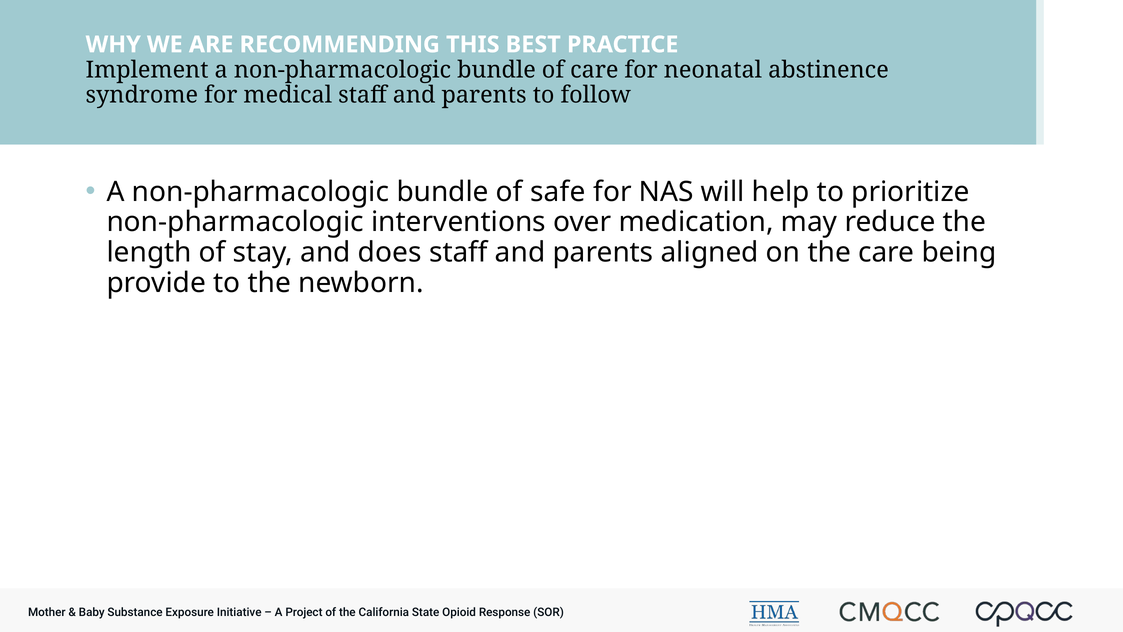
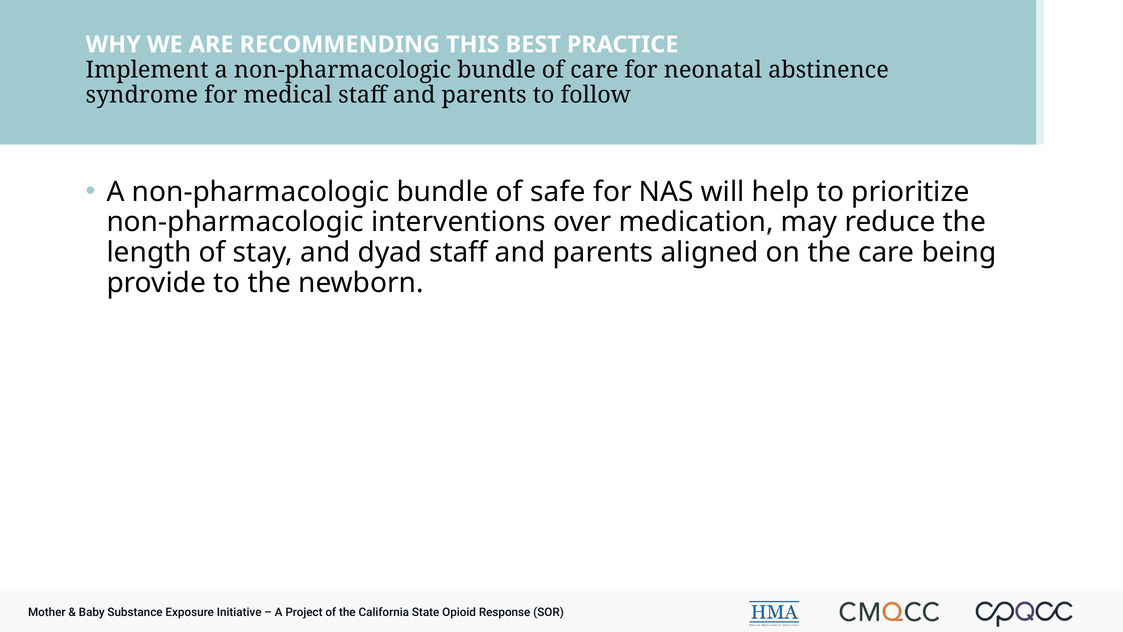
does: does -> dyad
